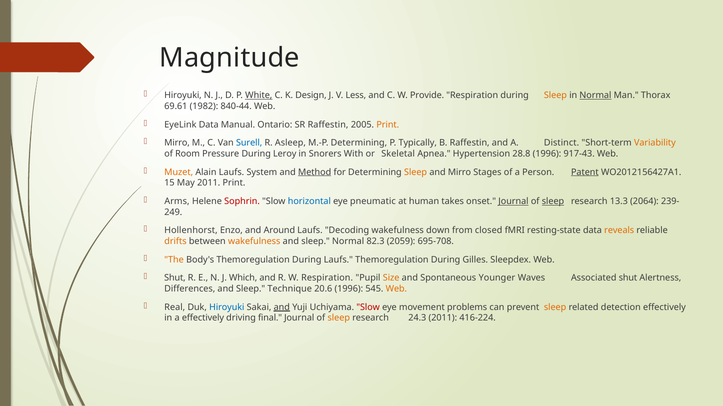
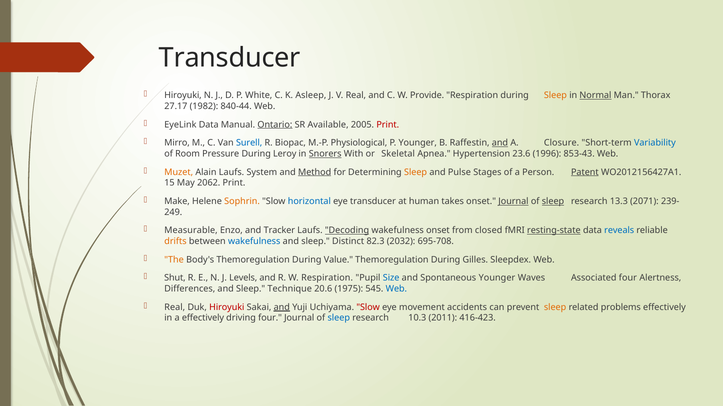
Magnitude at (229, 58): Magnitude -> Transducer
White underline: present -> none
Design: Design -> Asleep
V Less: Less -> Real
69.61: 69.61 -> 27.17
Ontario underline: none -> present
SR Raffestin: Raffestin -> Available
Print at (388, 125) colour: orange -> red
Asleep: Asleep -> Biopac
M.-P Determining: Determining -> Physiological
P Typically: Typically -> Younger
and at (500, 143) underline: none -> present
Distinct: Distinct -> Closure
Variability colour: orange -> blue
Snorers underline: none -> present
28.8: 28.8 -> 23.6
917-43: 917-43 -> 853-43
and Mirro: Mirro -> Pulse
May 2011: 2011 -> 2062
Arms: Arms -> Make
Sophrin colour: red -> orange
eye pneumatic: pneumatic -> transducer
2064: 2064 -> 2071
Hollenhorst: Hollenhorst -> Measurable
Around: Around -> Tracker
Decoding underline: none -> present
wakefulness down: down -> onset
resting-state underline: none -> present
reveals colour: orange -> blue
wakefulness at (254, 242) colour: orange -> blue
sleep Normal: Normal -> Distinct
2059: 2059 -> 2032
During Laufs: Laufs -> Value
Which: Which -> Levels
Size colour: orange -> blue
Associated shut: shut -> four
20.6 1996: 1996 -> 1975
Web at (396, 289) colour: orange -> blue
Hiroyuki at (227, 308) colour: blue -> red
problems: problems -> accidents
detection: detection -> problems
driving final: final -> four
sleep at (339, 318) colour: orange -> blue
24.3: 24.3 -> 10.3
416-224: 416-224 -> 416-423
